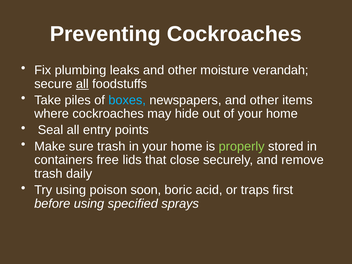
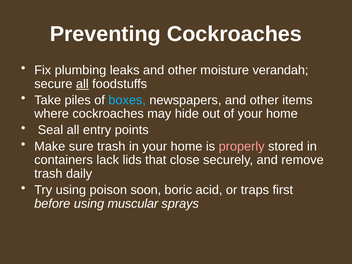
properly colour: light green -> pink
free: free -> lack
specified: specified -> muscular
